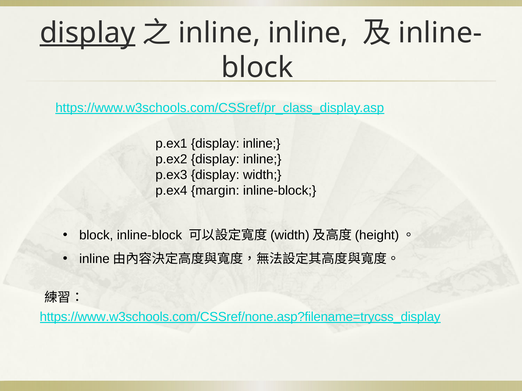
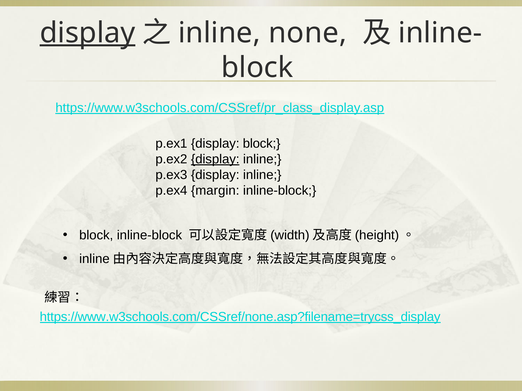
inline inline: inline -> none
p.ex1 display inline: inline -> block
display at (215, 159) underline: none -> present
p.ex3 display width: width -> inline
